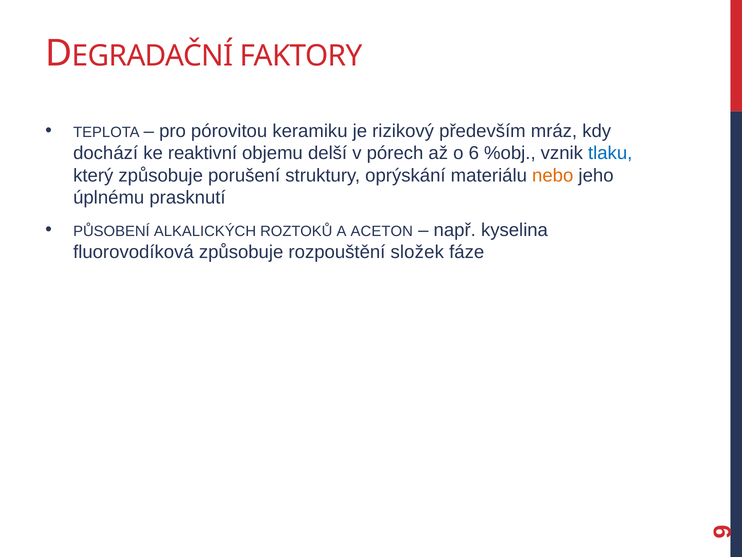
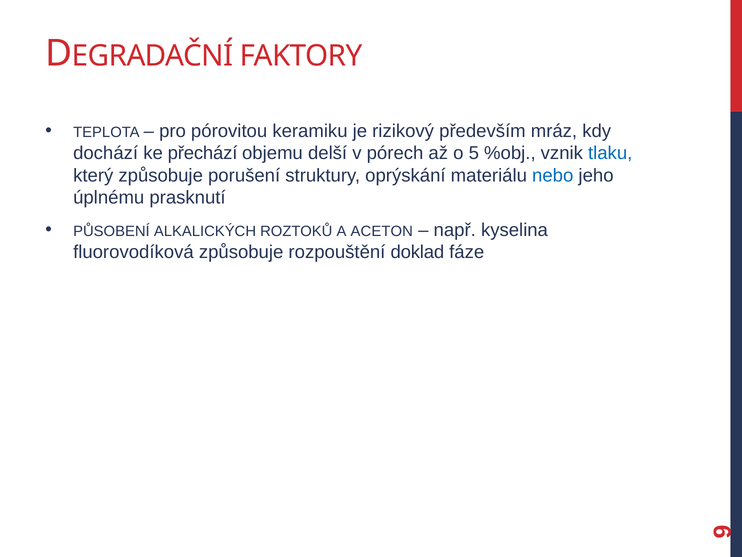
reaktivní: reaktivní -> přechází
6: 6 -> 5
nebo colour: orange -> blue
složek: složek -> doklad
